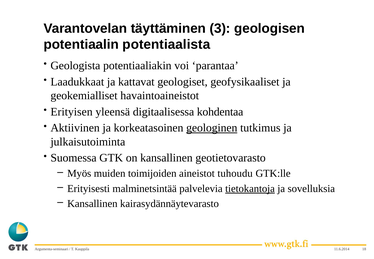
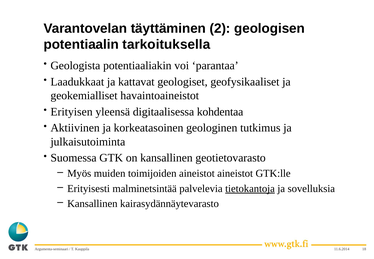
3: 3 -> 2
potentiaalista: potentiaalista -> tarkoituksella
geologinen underline: present -> none
aineistot tuhoudu: tuhoudu -> aineistot
